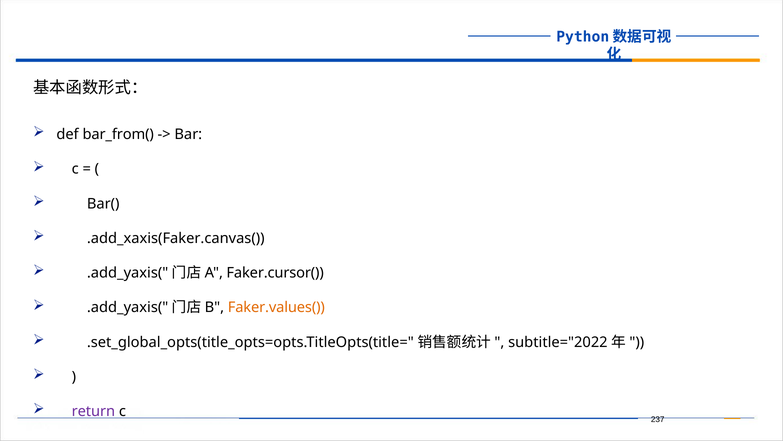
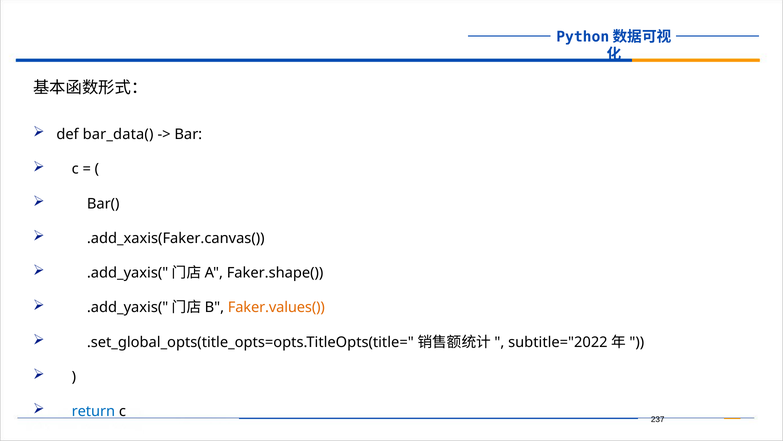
bar_from(: bar_from( -> bar_data(
Faker.cursor(: Faker.cursor( -> Faker.shape(
return colour: purple -> blue
